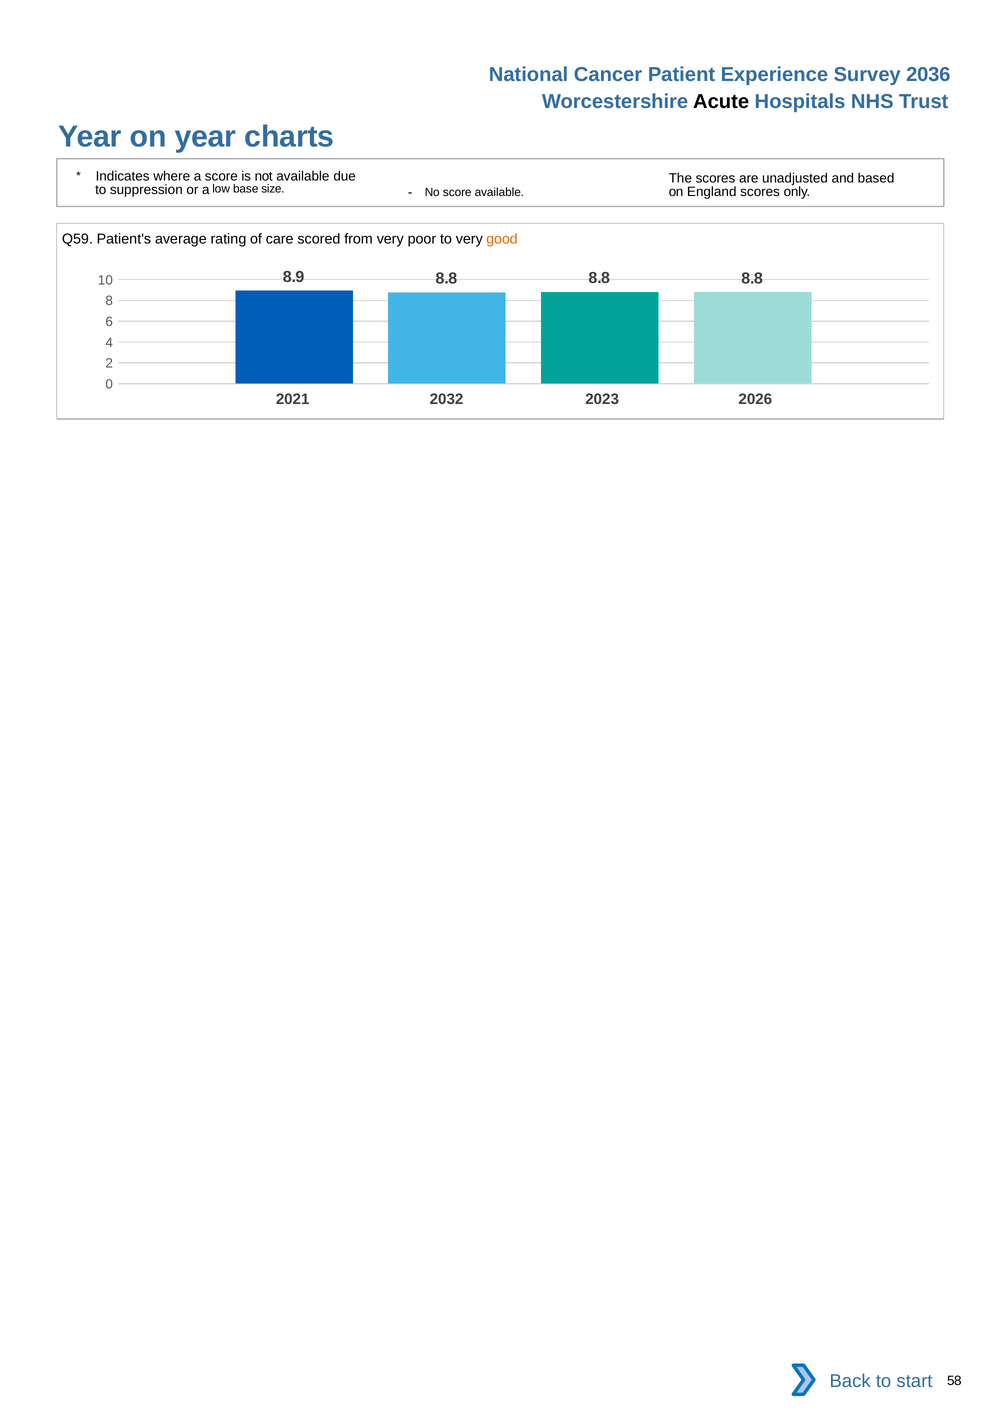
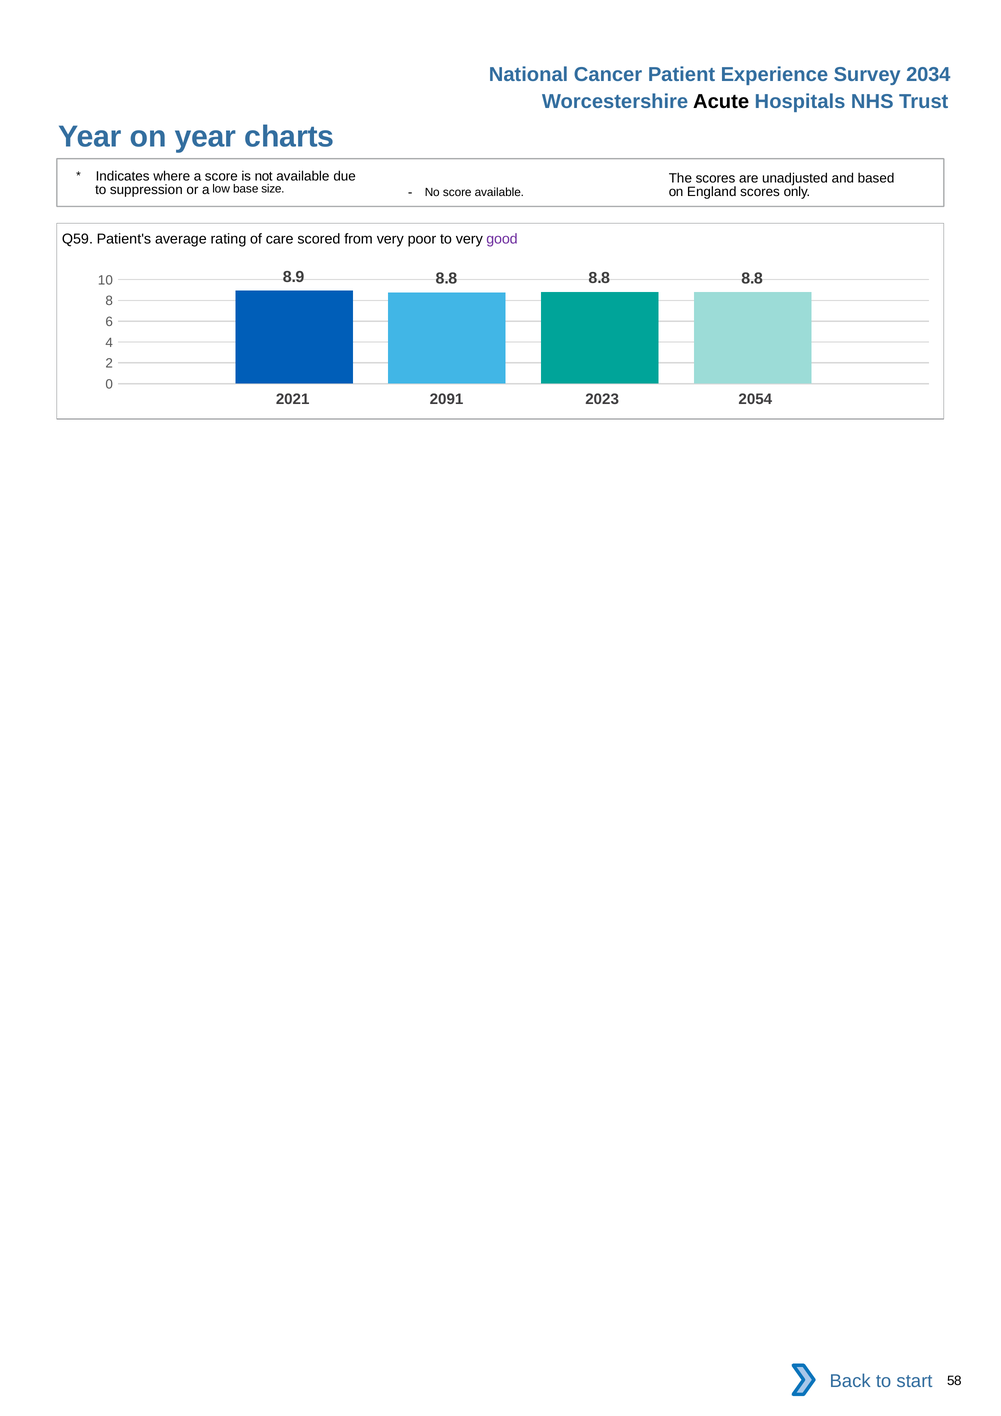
2036: 2036 -> 2034
good colour: orange -> purple
2032: 2032 -> 2091
2026: 2026 -> 2054
